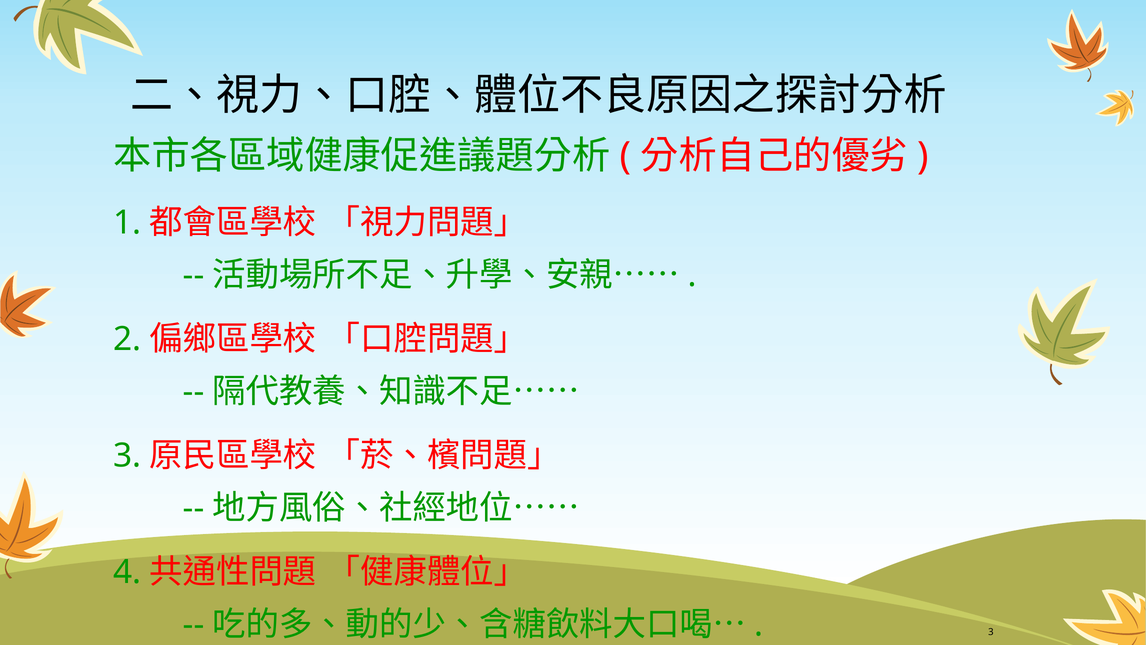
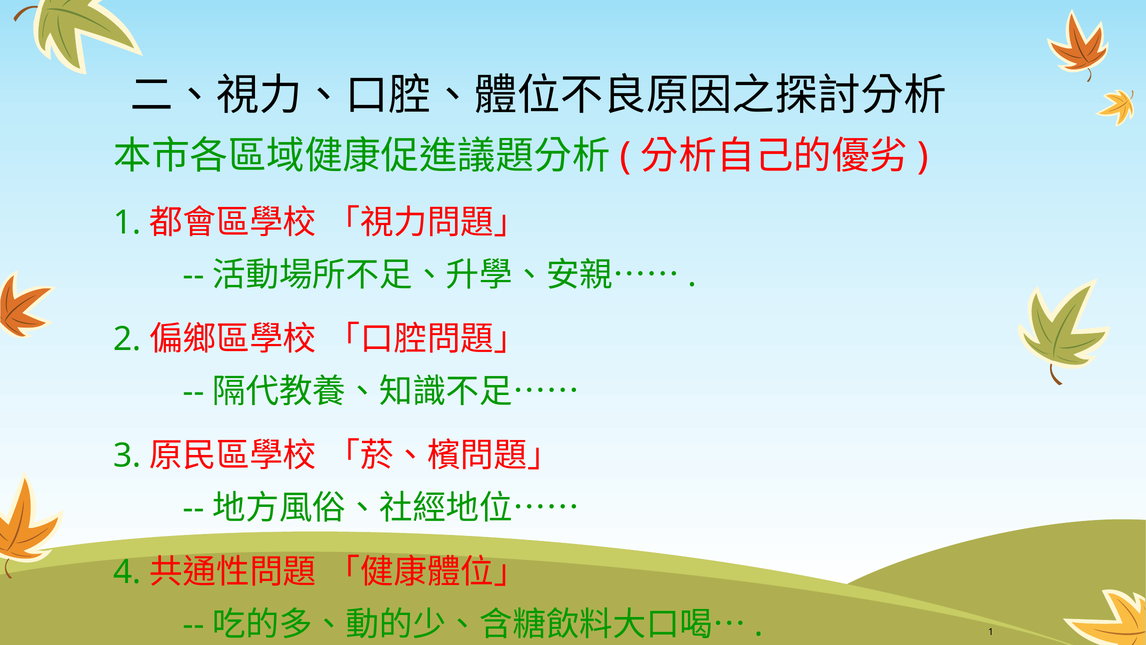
3 at (991, 631): 3 -> 1
